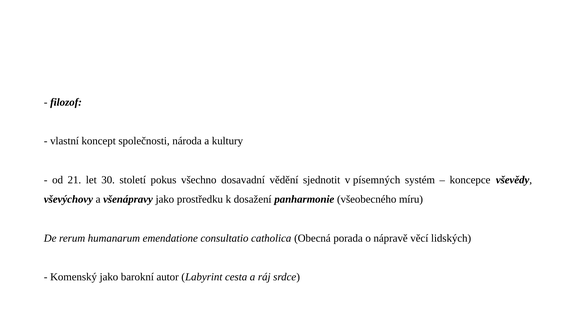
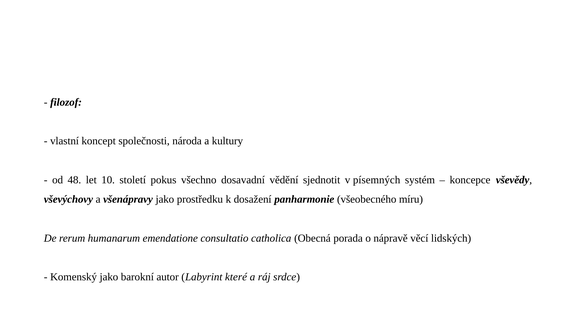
21: 21 -> 48
30: 30 -> 10
cesta: cesta -> které
